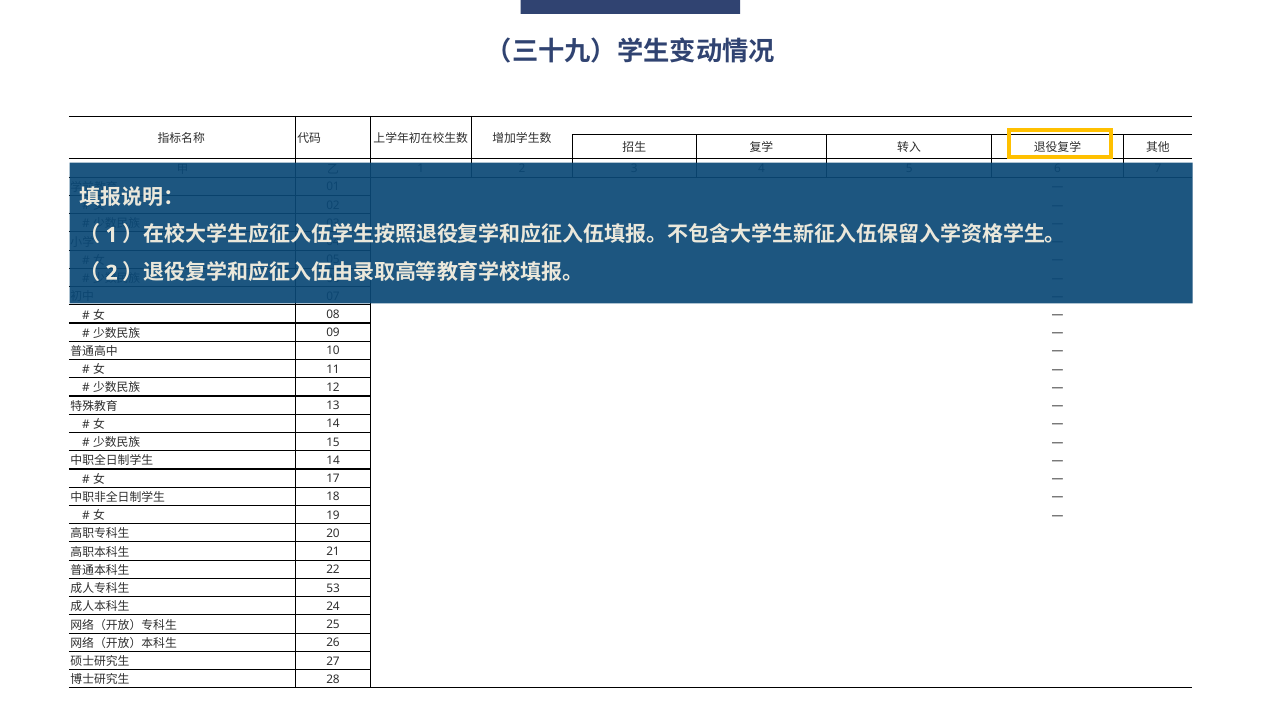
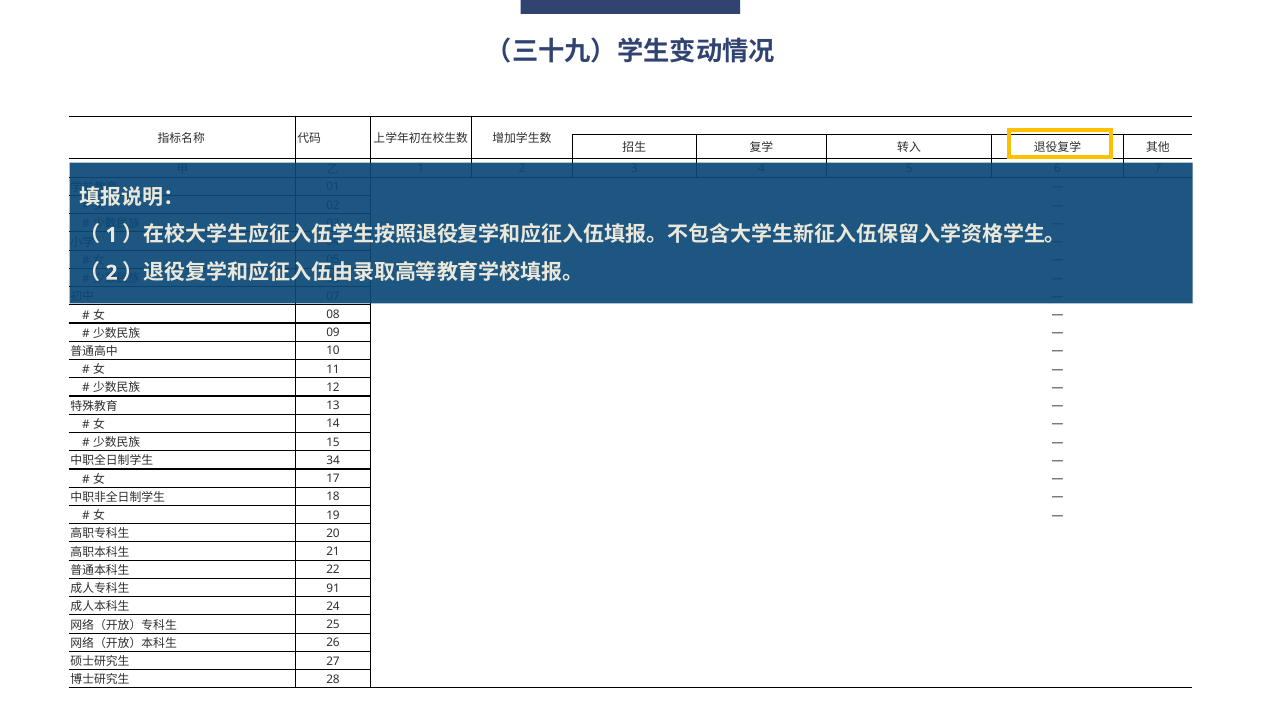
14 at (333, 461): 14 -> 34
53: 53 -> 91
